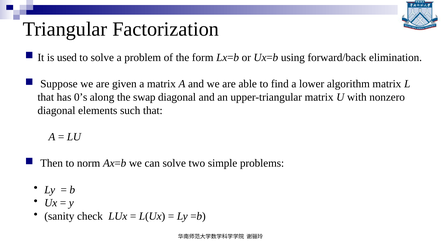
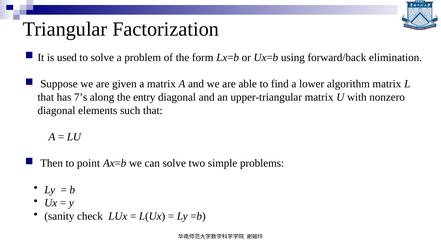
0’s: 0’s -> 7’s
swap: swap -> entry
norm: norm -> point
